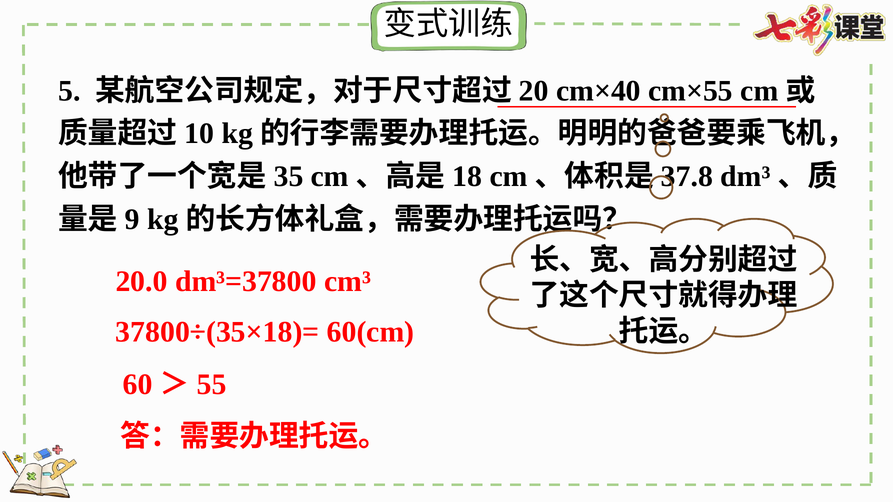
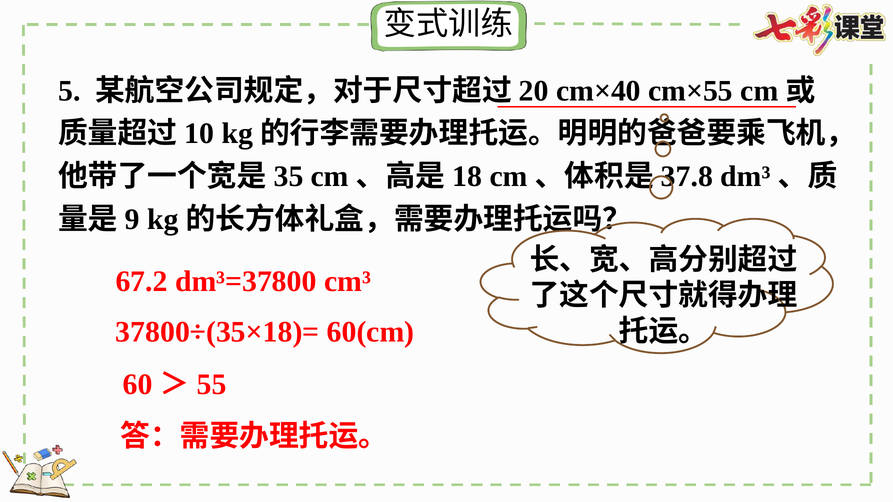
20.0: 20.0 -> 67.2
